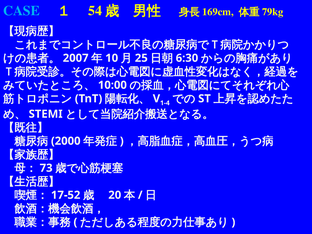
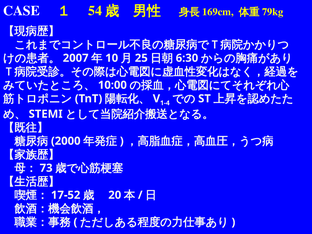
CASE colour: light blue -> white
